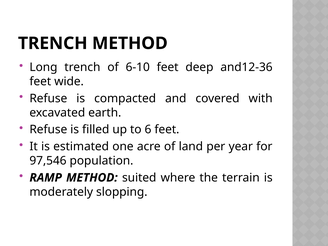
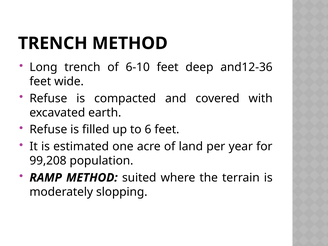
97,546: 97,546 -> 99,208
